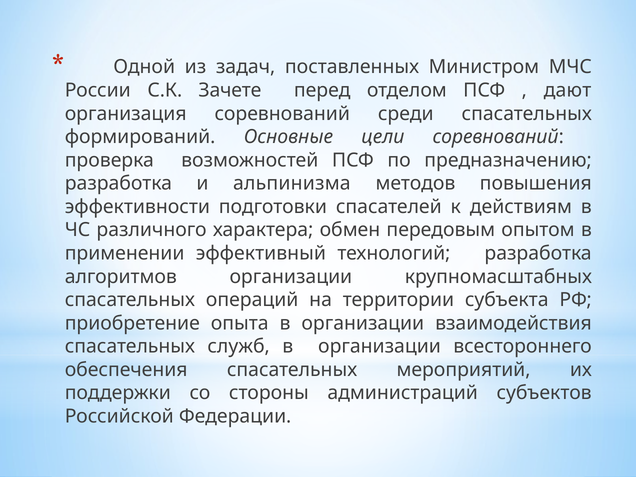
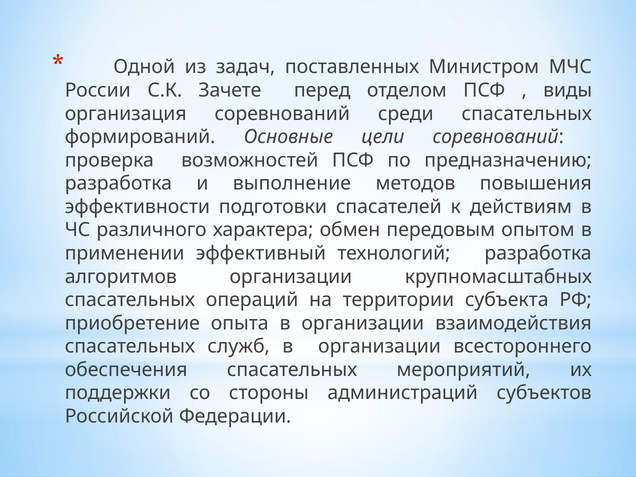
дают: дают -> виды
альпинизма: альпинизма -> выполнение
